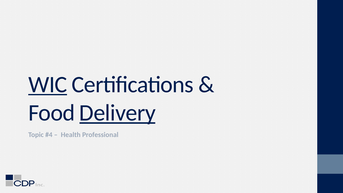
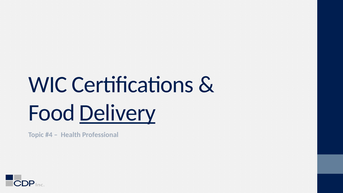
WIC underline: present -> none
